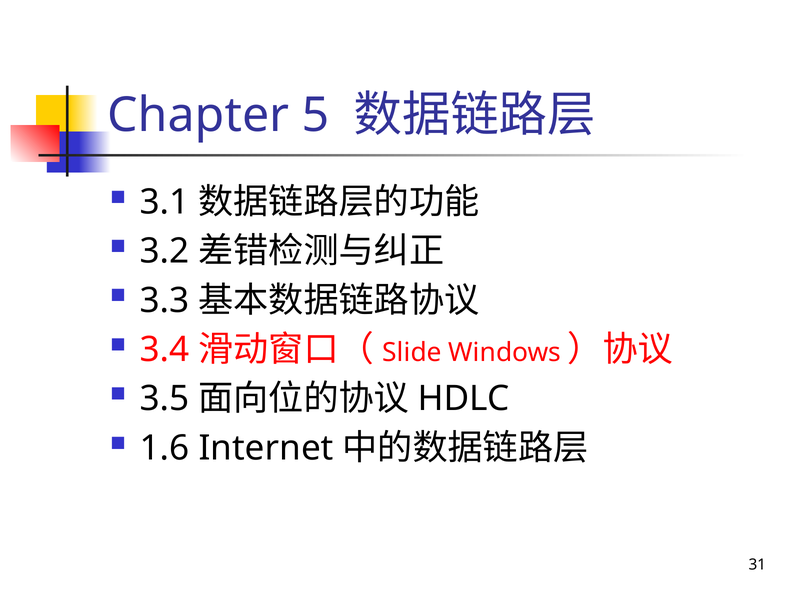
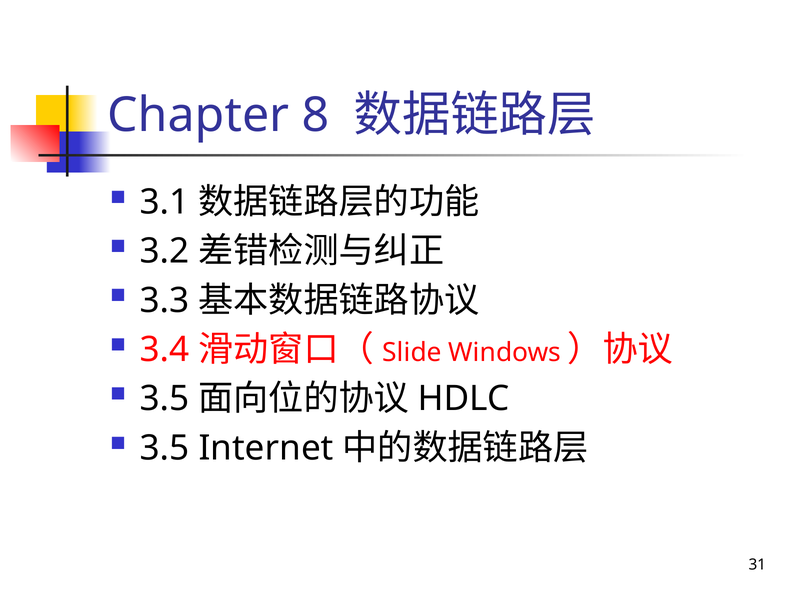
5: 5 -> 8
1.6 at (165, 448): 1.6 -> 3.5
